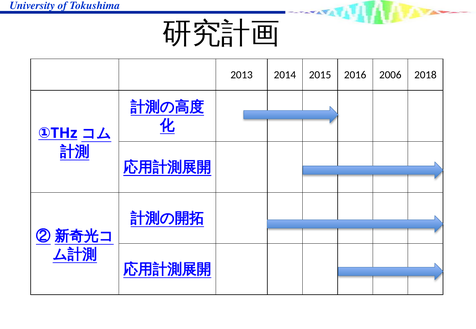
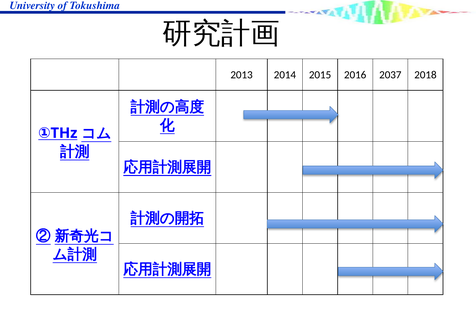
2006: 2006 -> 2037
